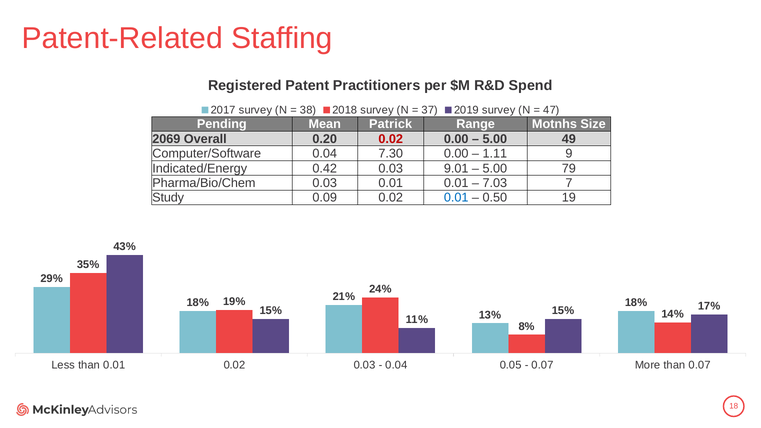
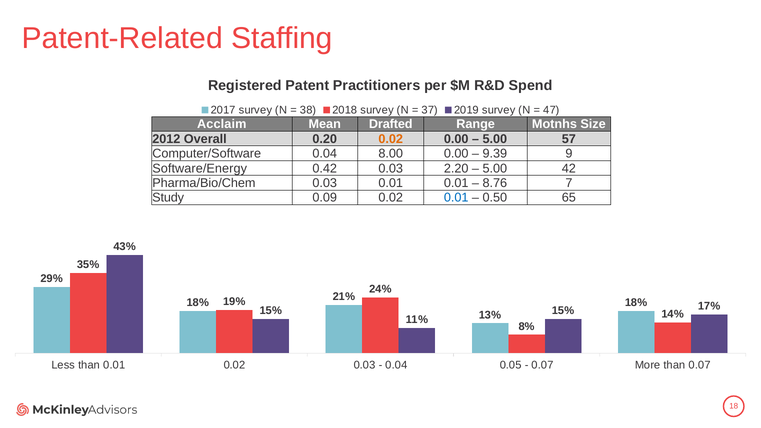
Pending: Pending -> Acclaim
Patrick: Patrick -> Drafted
2069: 2069 -> 2012
0.02 at (391, 139) colour: red -> orange
49: 49 -> 57
7.30: 7.30 -> 8.00
1.11: 1.11 -> 9.39
Indicated/Energy: Indicated/Energy -> Software/Energy
9.01: 9.01 -> 2.20
79: 79 -> 42
7.03: 7.03 -> 8.76
19: 19 -> 65
